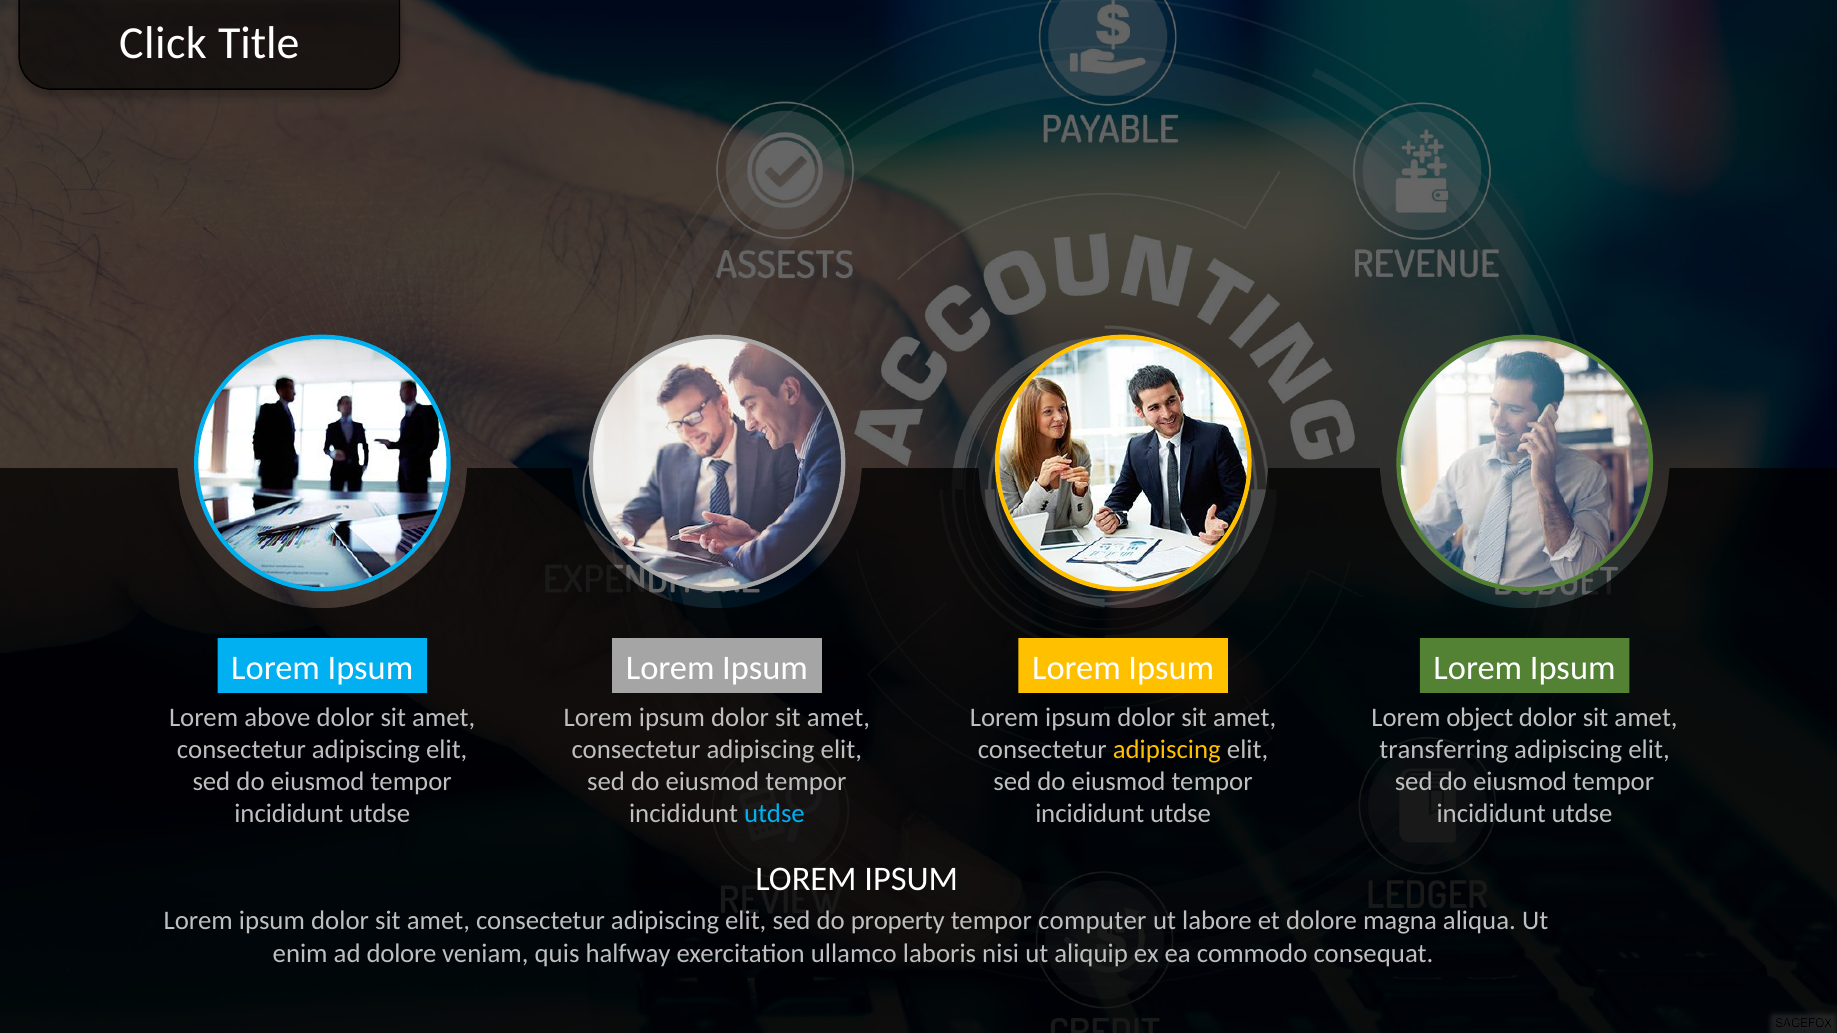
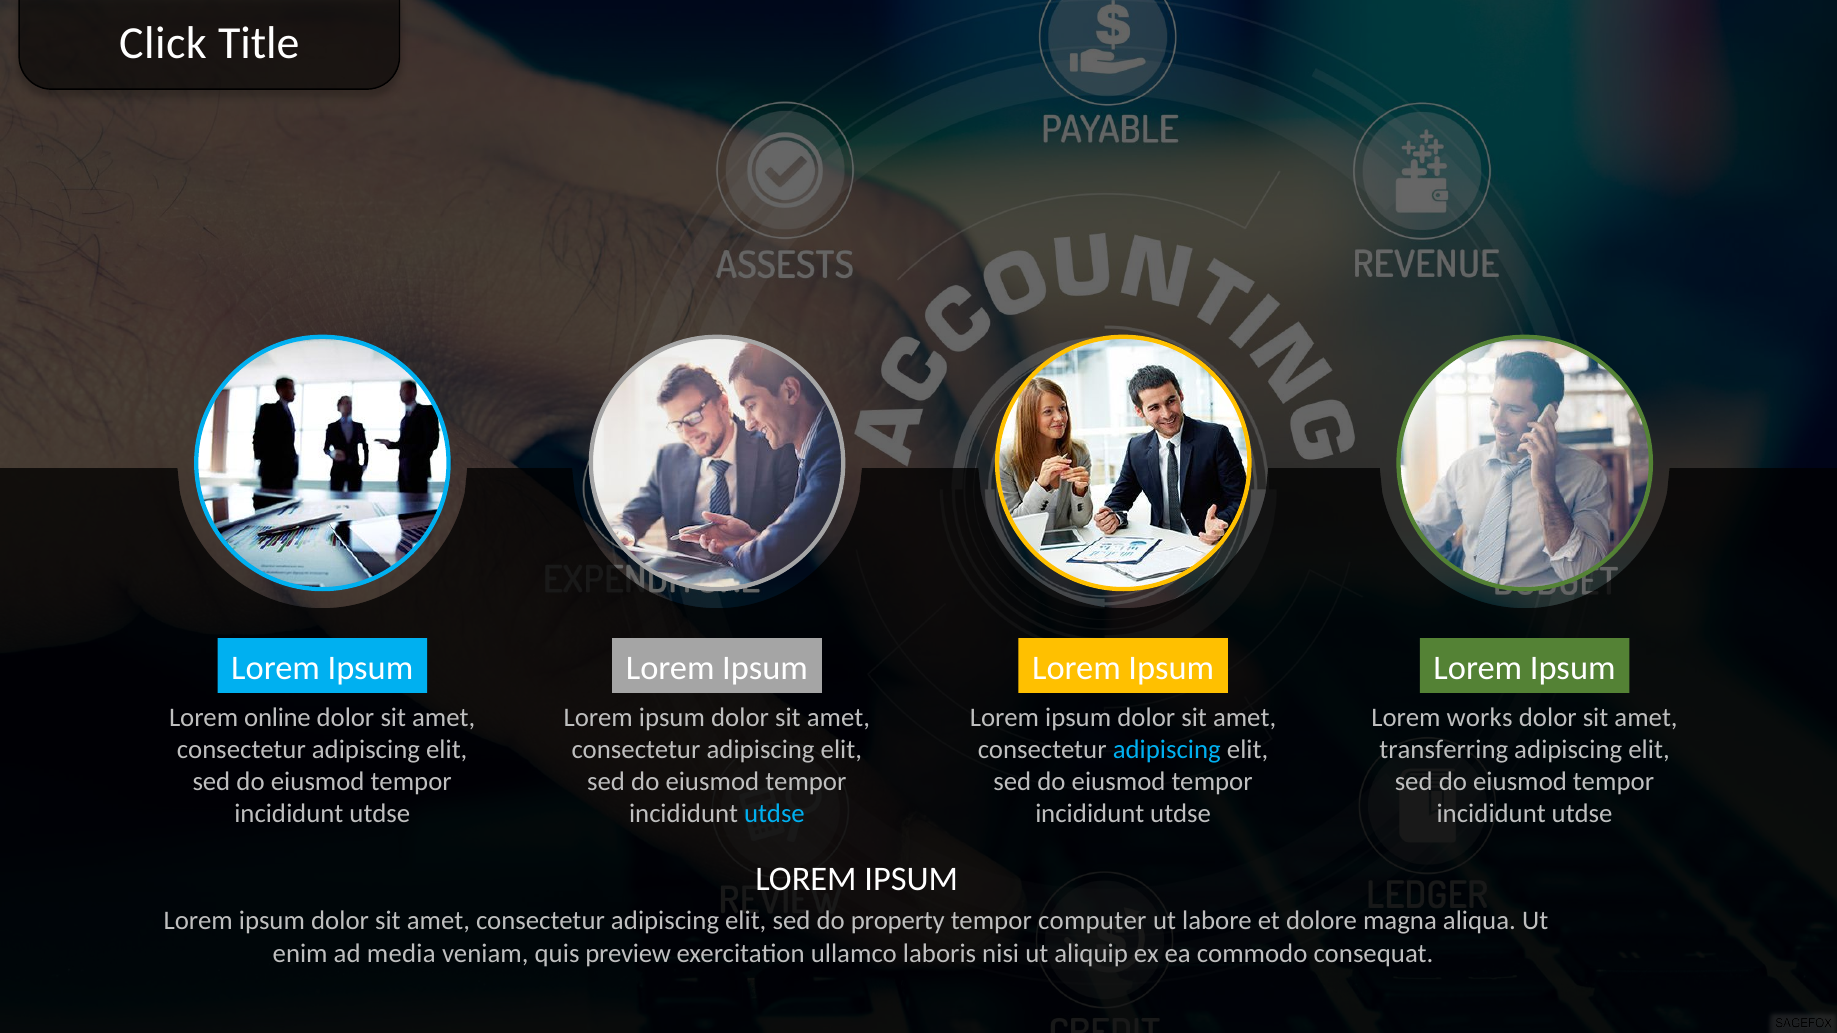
above: above -> online
object: object -> works
adipiscing at (1167, 750) colour: yellow -> light blue
ad dolore: dolore -> media
halfway: halfway -> preview
